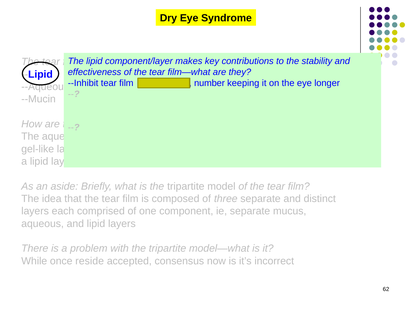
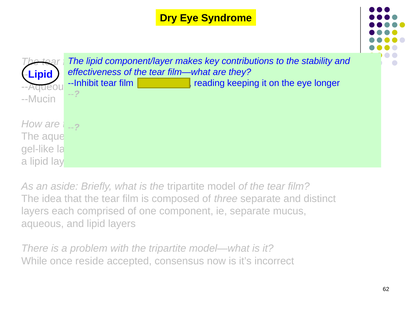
number: number -> reading
